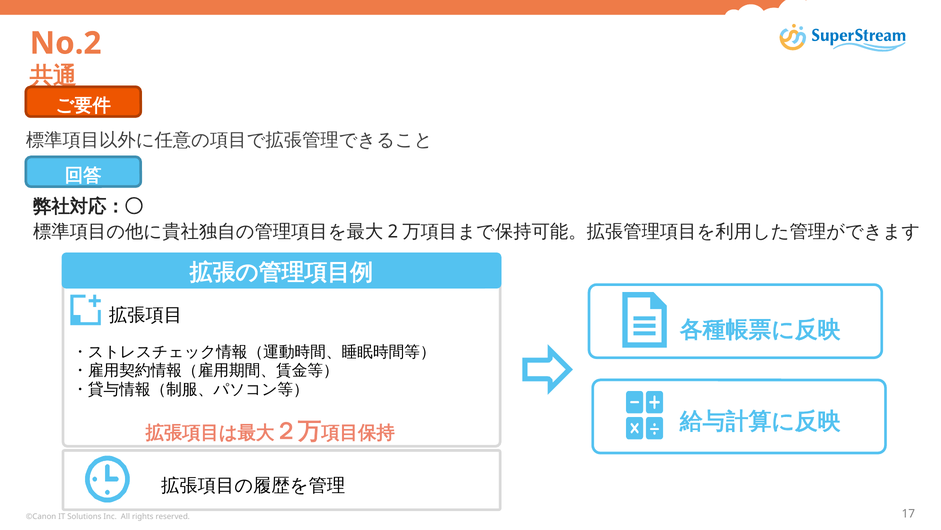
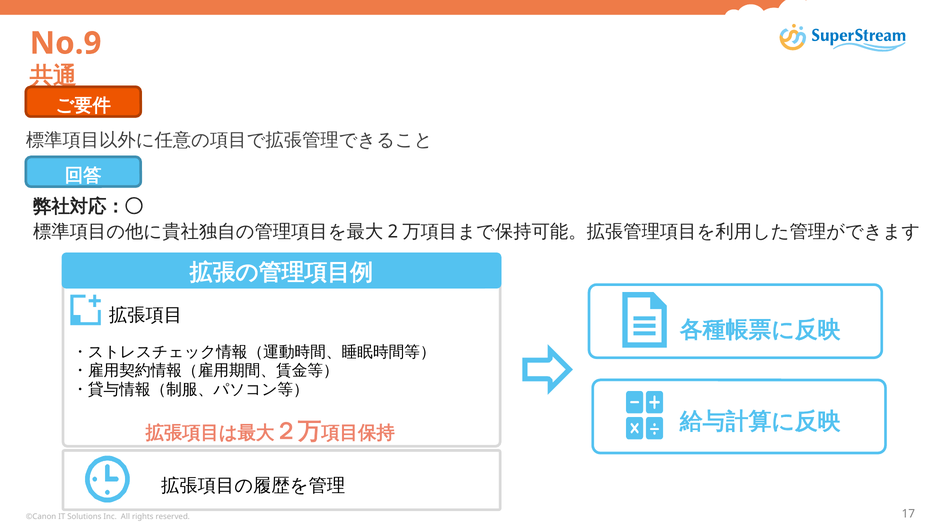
No.2: No.2 -> No.9
